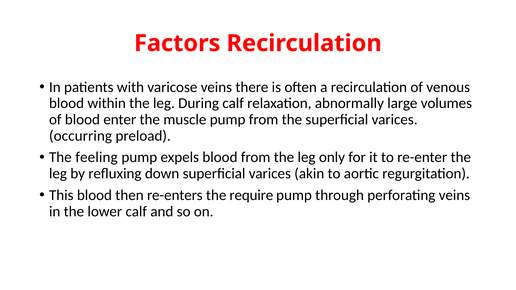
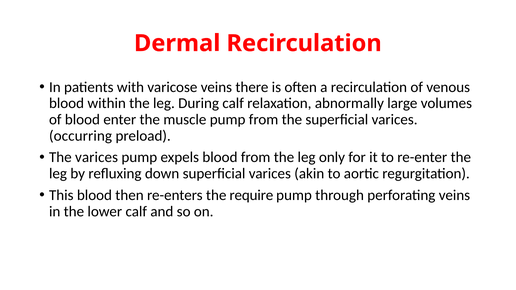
Factors: Factors -> Dermal
The feeling: feeling -> varices
